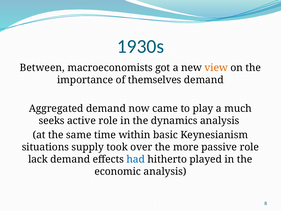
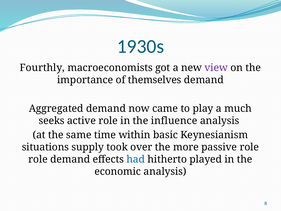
Between: Between -> Fourthly
view colour: orange -> purple
dynamics: dynamics -> influence
lack at (38, 159): lack -> role
